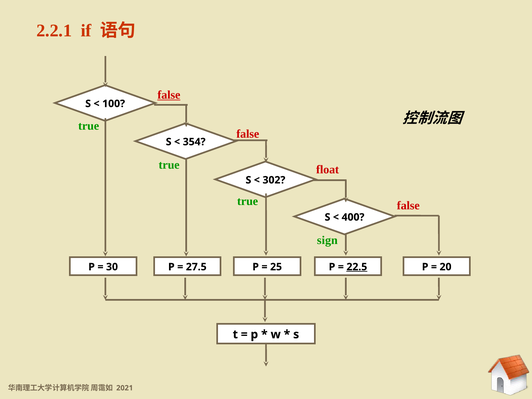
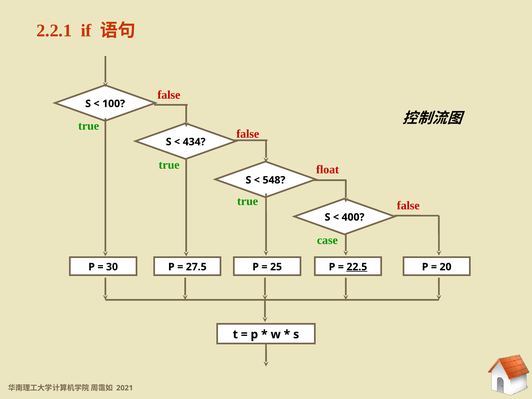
false at (169, 95) underline: present -> none
354: 354 -> 434
302: 302 -> 548
sign: sign -> case
